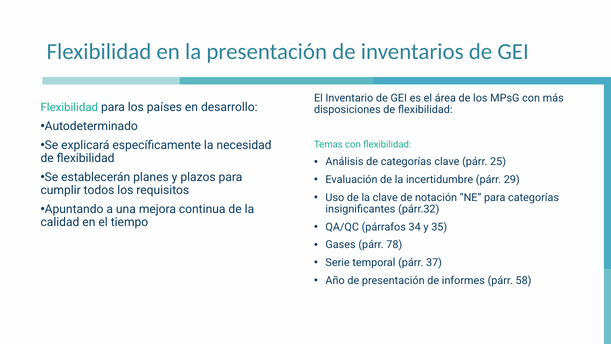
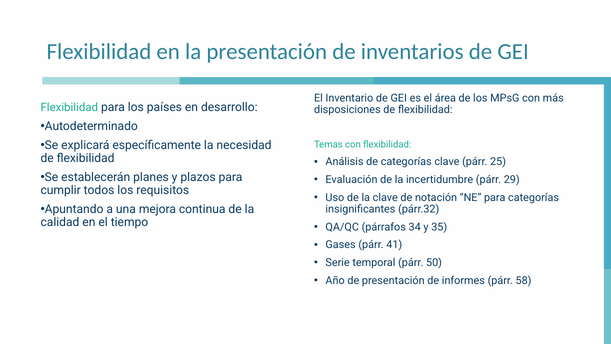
78: 78 -> 41
37: 37 -> 50
